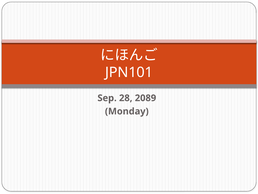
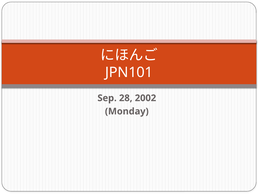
2089: 2089 -> 2002
